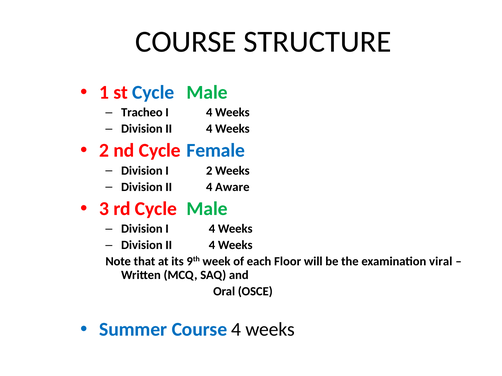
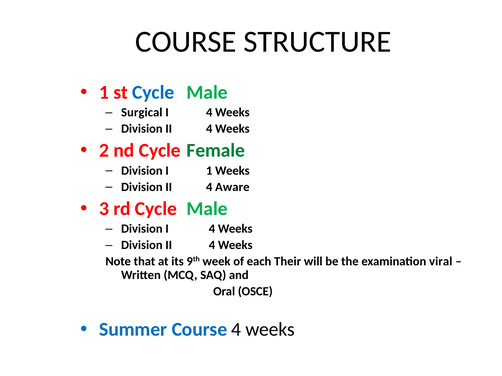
Tracheo: Tracheo -> Surgical
Female colour: blue -> green
I 2: 2 -> 1
Floor: Floor -> Their
